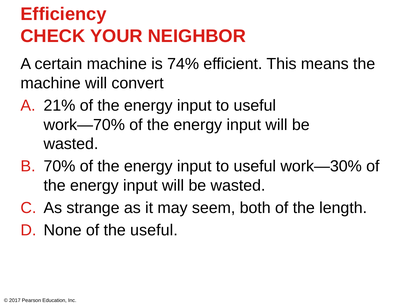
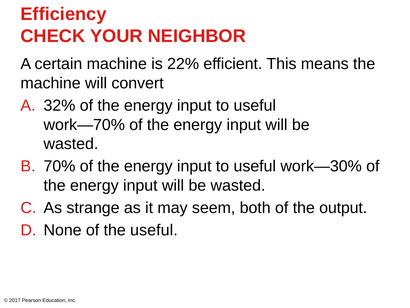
74%: 74% -> 22%
21%: 21% -> 32%
length: length -> output
